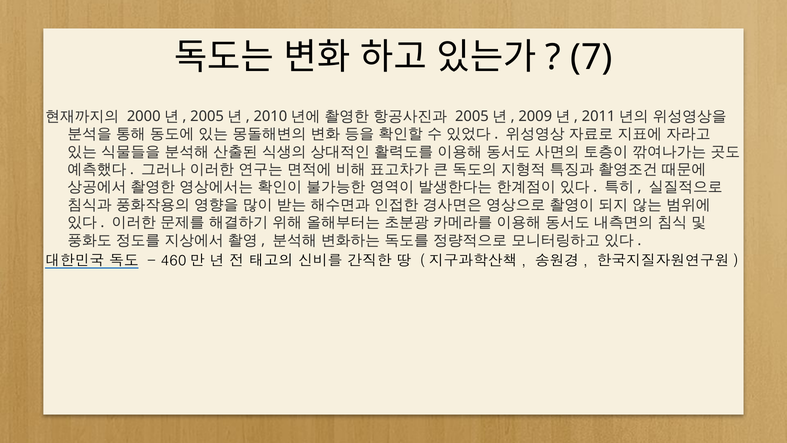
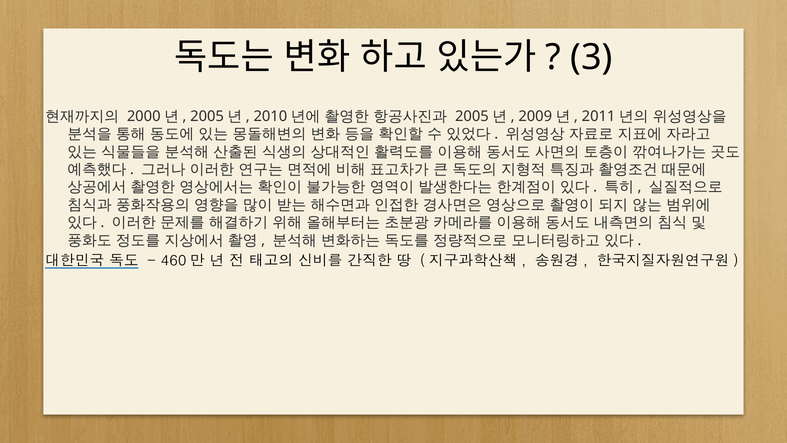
7: 7 -> 3
